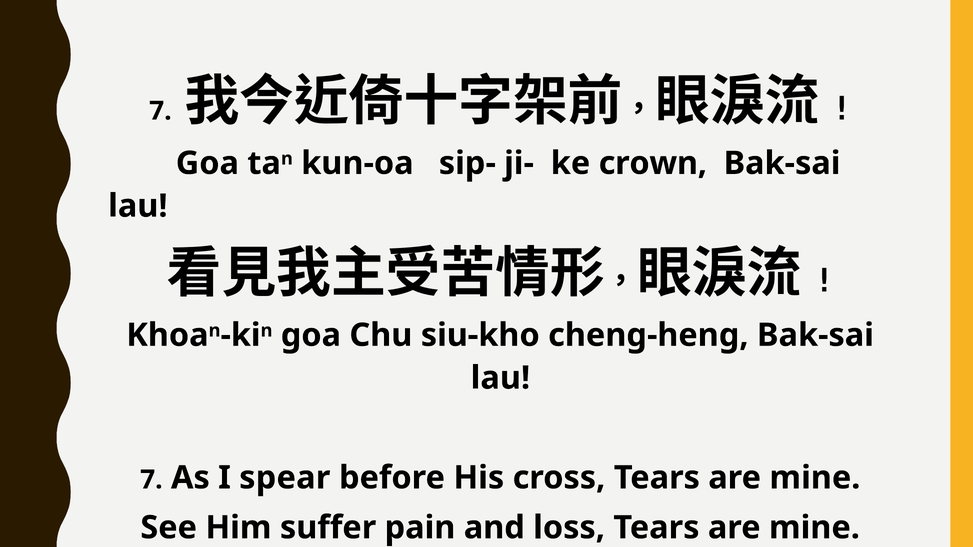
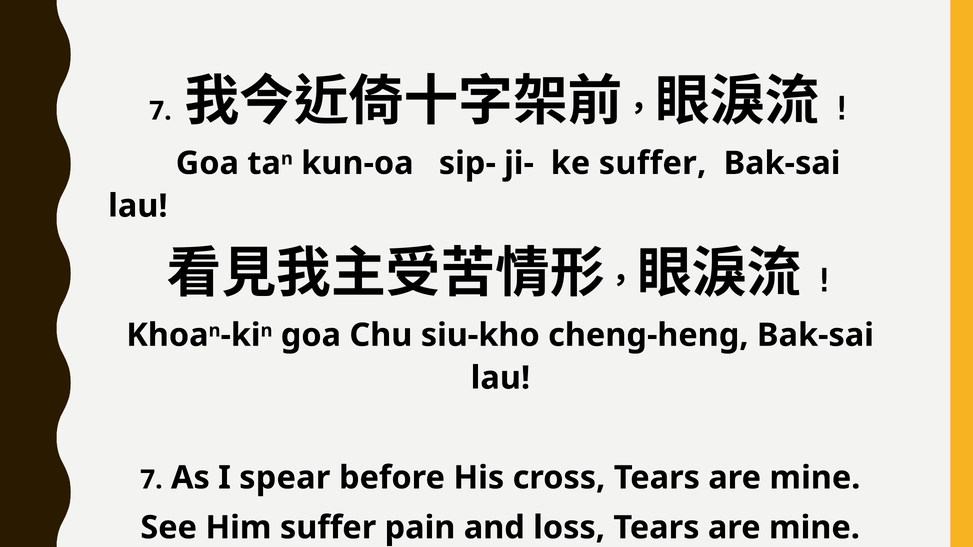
ke crown: crown -> suffer
